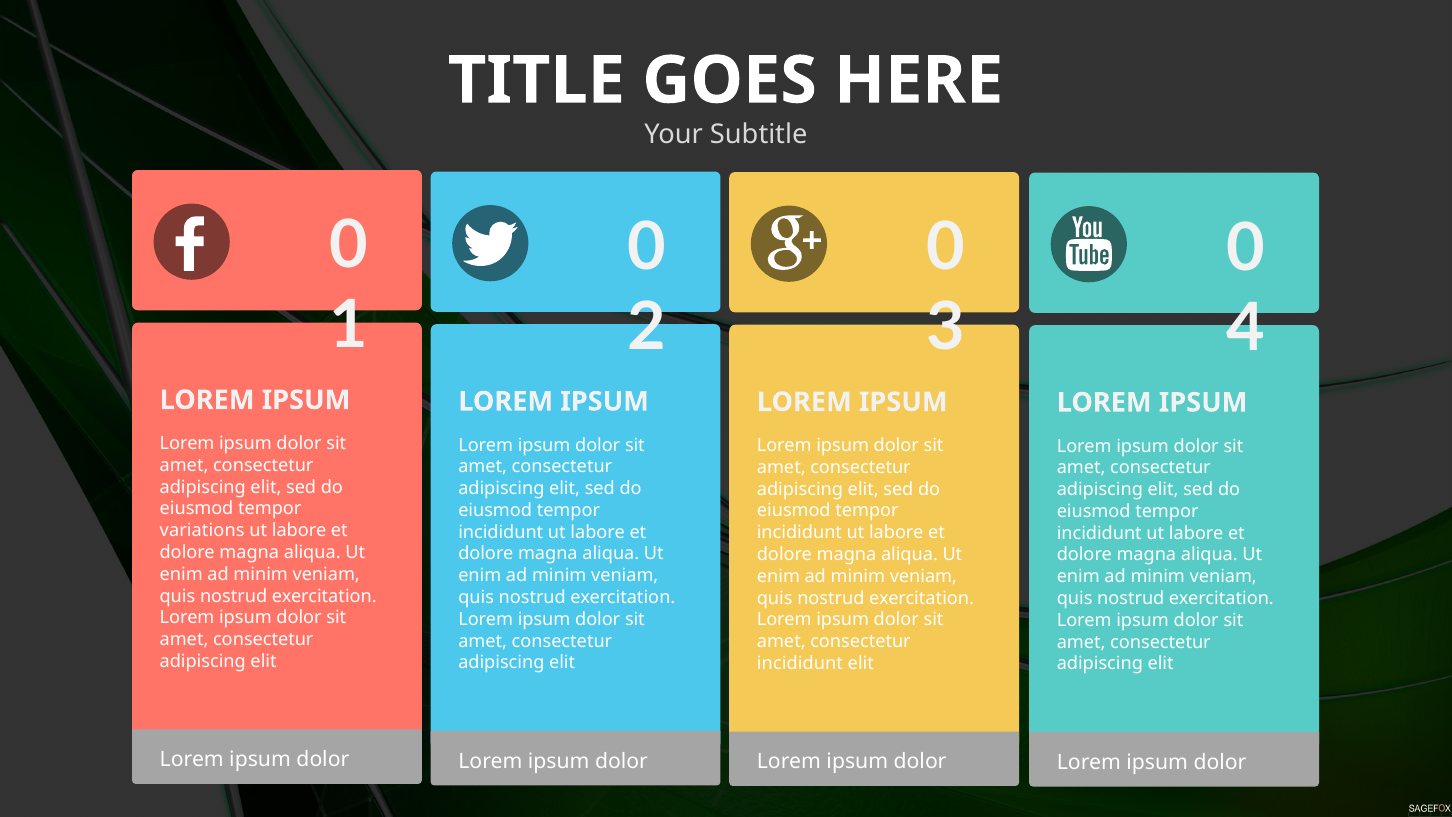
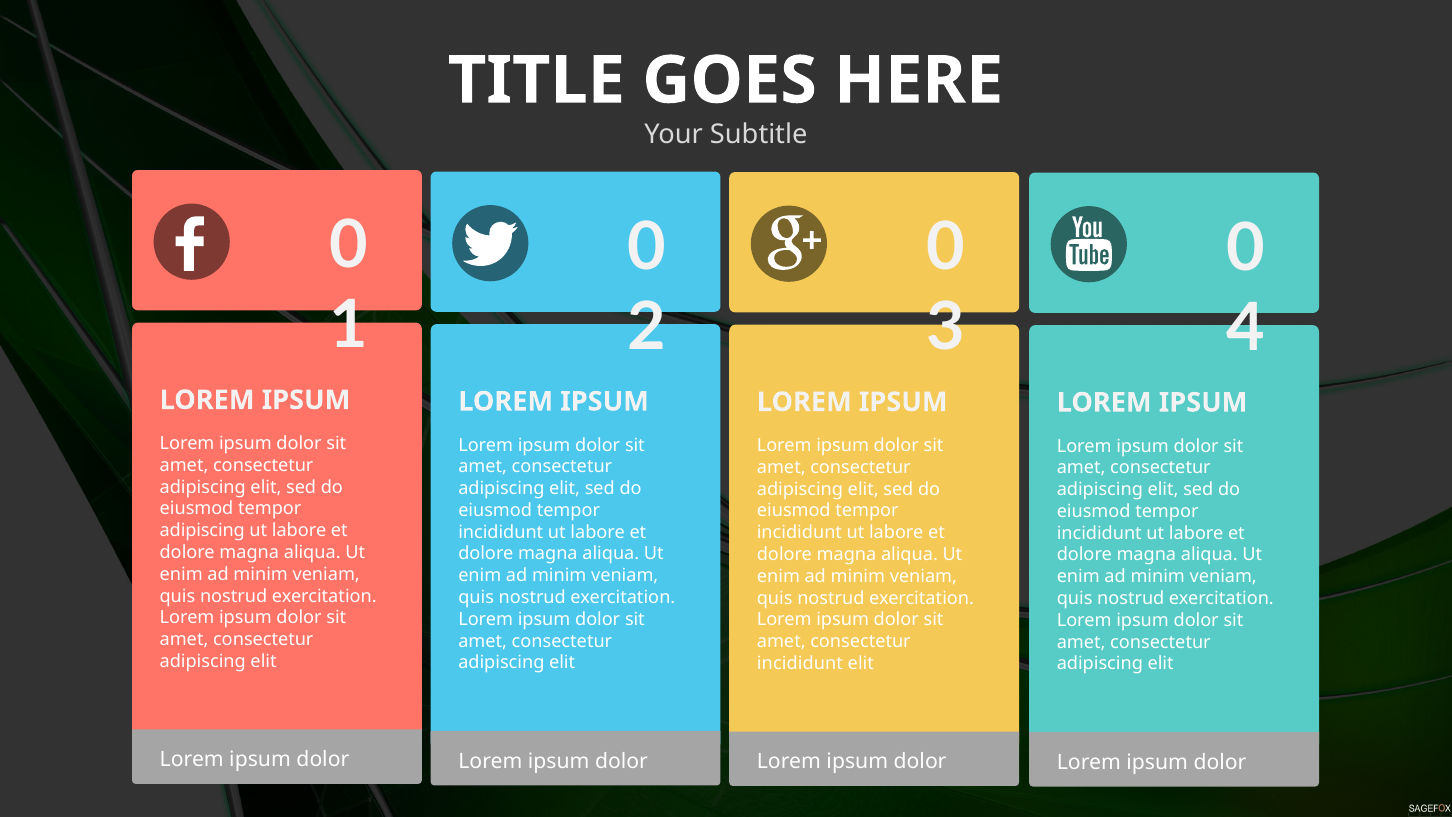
variations at (202, 530): variations -> adipiscing
